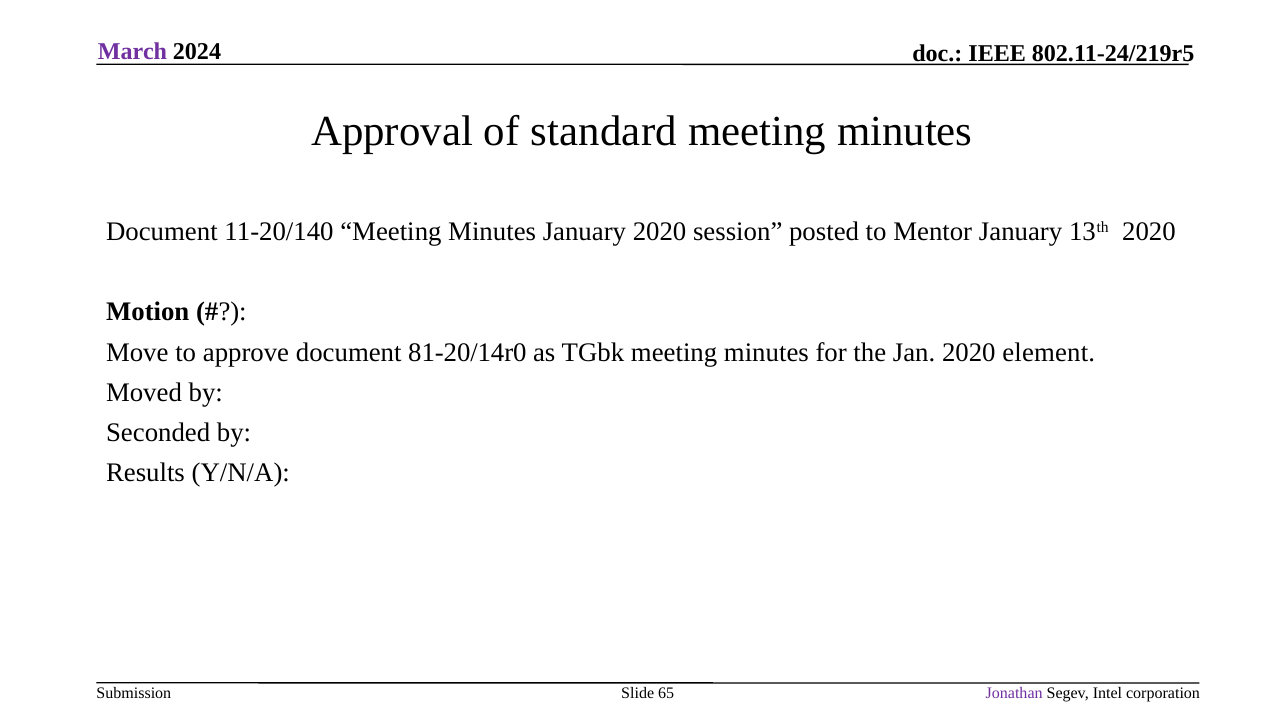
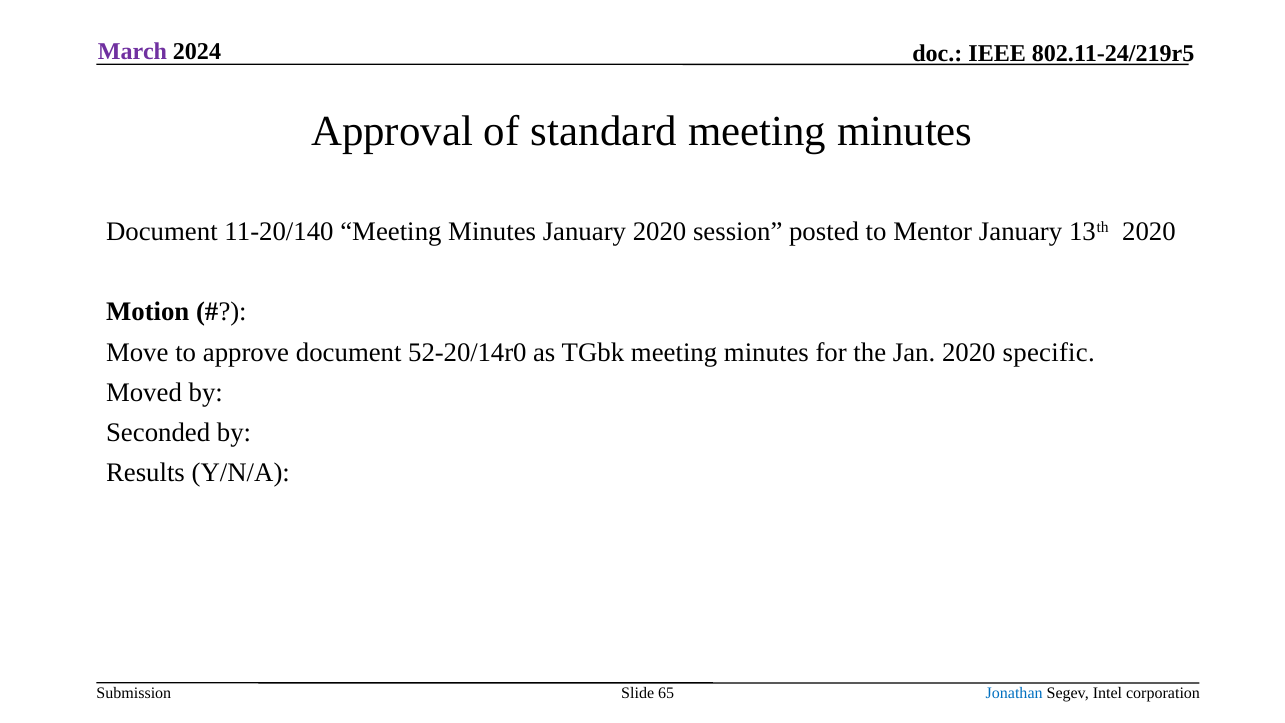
81-20/14r0: 81-20/14r0 -> 52-20/14r0
element: element -> specific
Jonathan colour: purple -> blue
